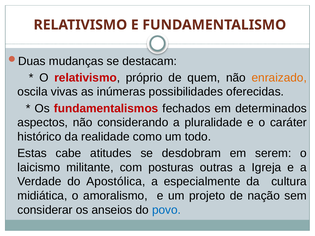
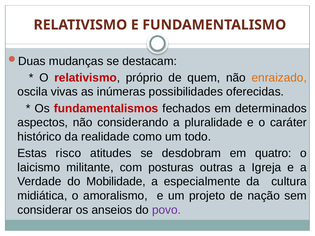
cabe: cabe -> risco
serem: serem -> quatro
Apostólica: Apostólica -> Mobilidade
povo colour: blue -> purple
